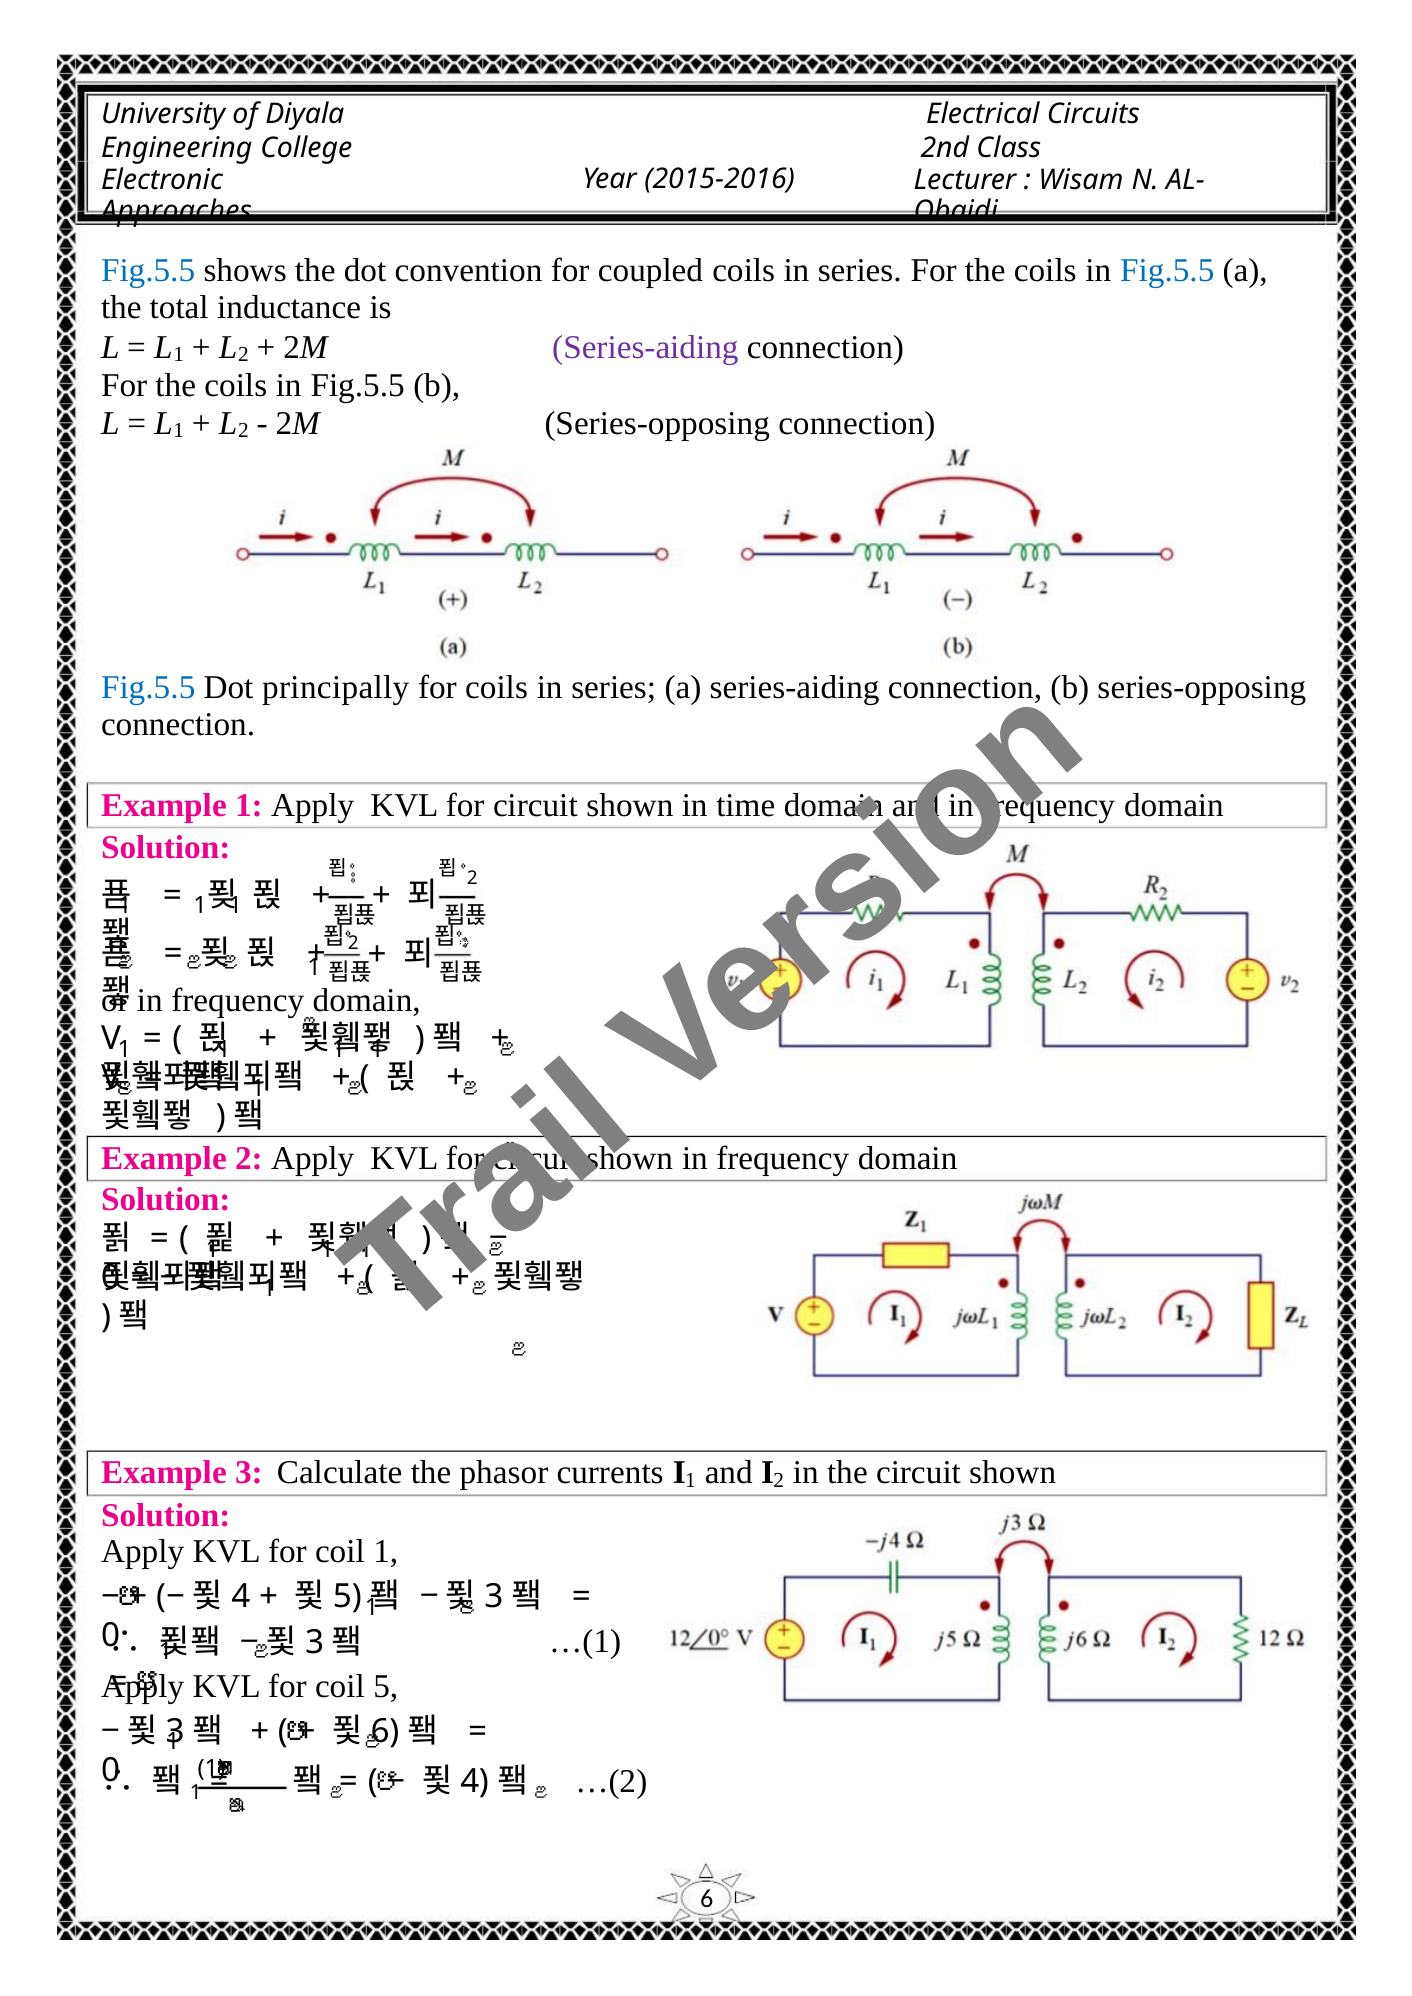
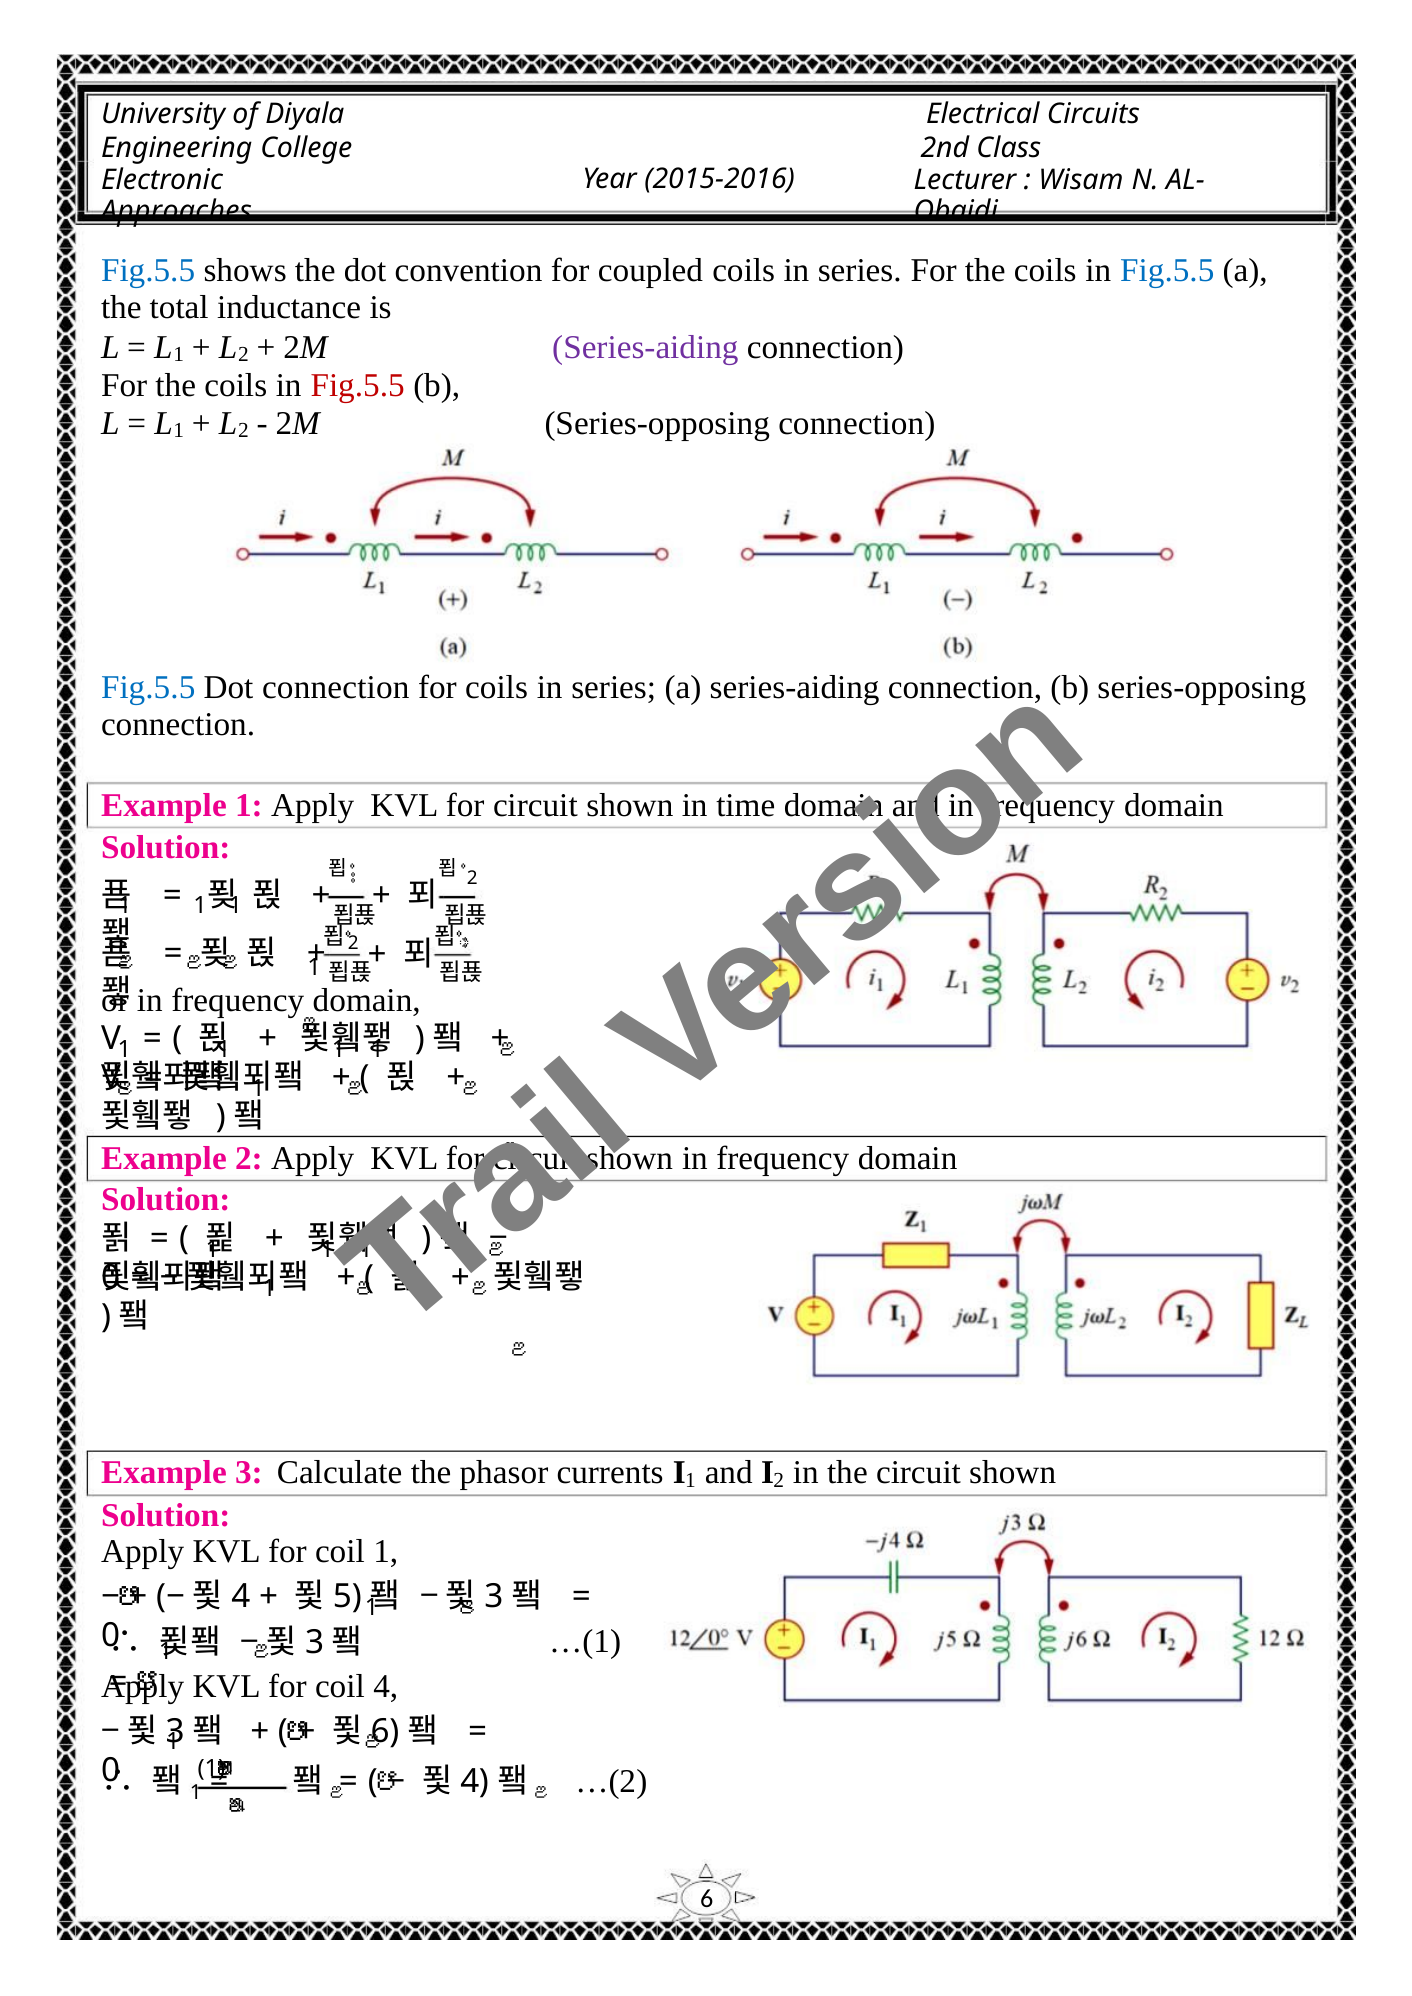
Fig.5.5 at (358, 385) colour: black -> red
Dot principally: principally -> connection
5: 5 -> 4
